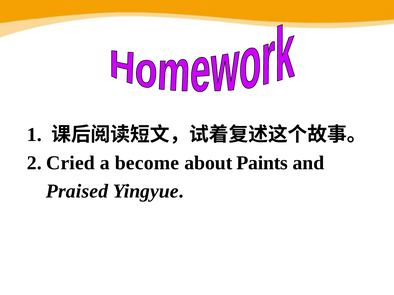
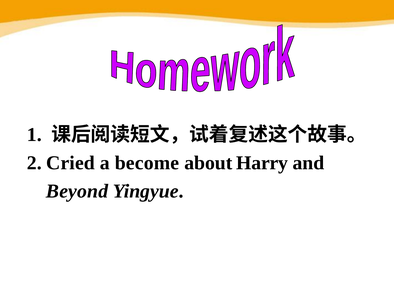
Paints: Paints -> Harry
Praised: Praised -> Beyond
